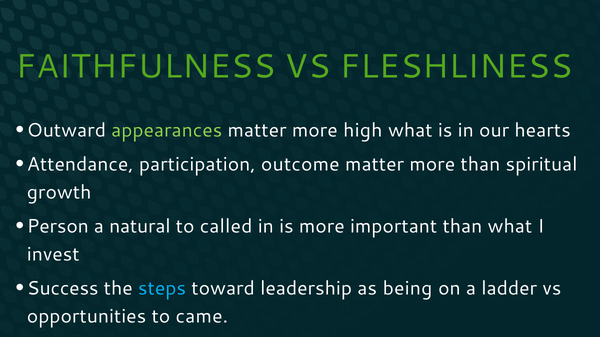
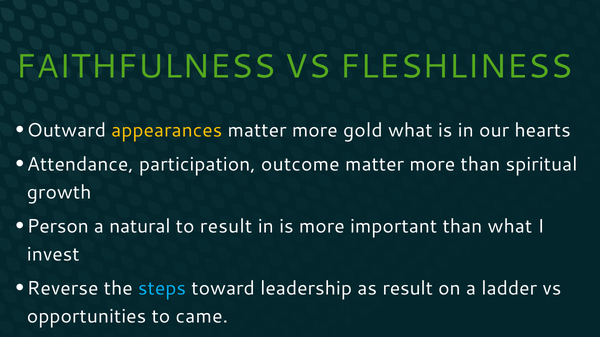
appearances colour: light green -> yellow
high: high -> gold
to called: called -> result
Success: Success -> Reverse
as being: being -> result
